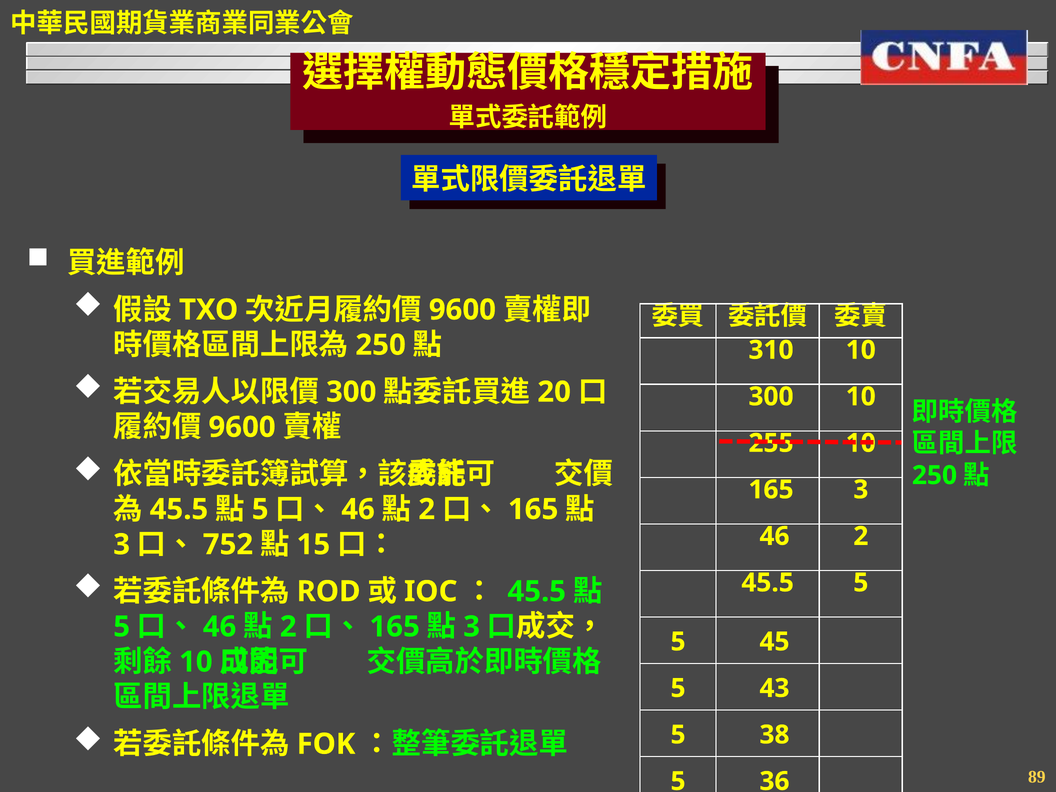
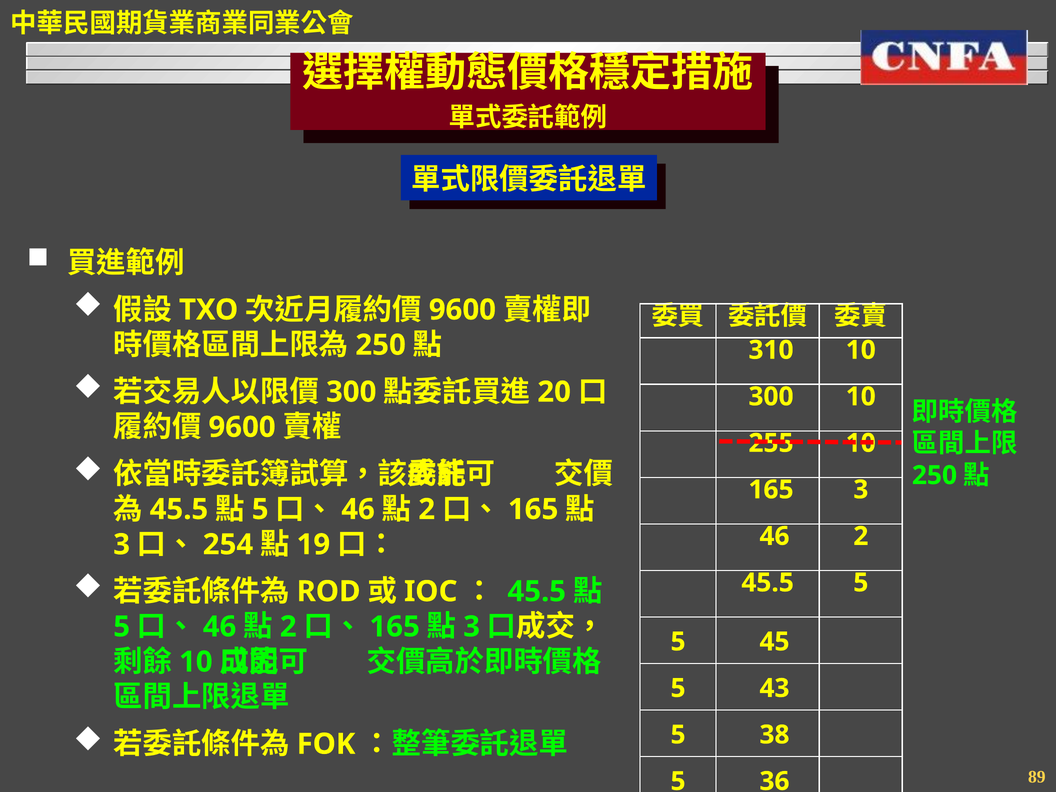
752: 752 -> 254
15: 15 -> 19
